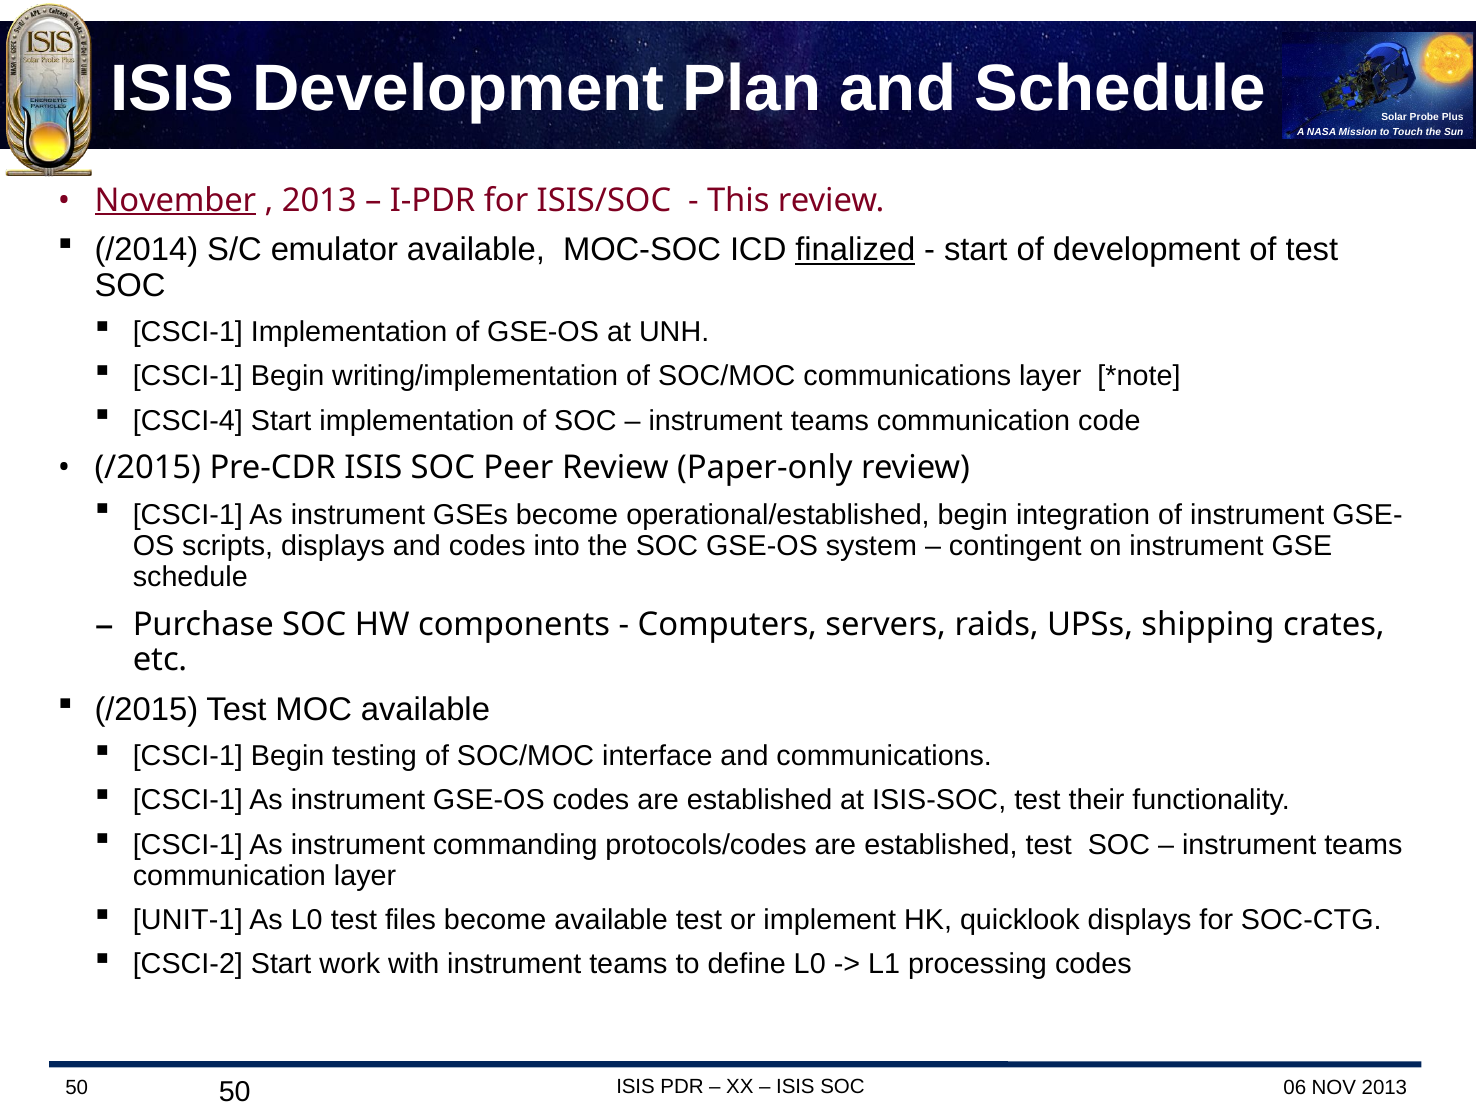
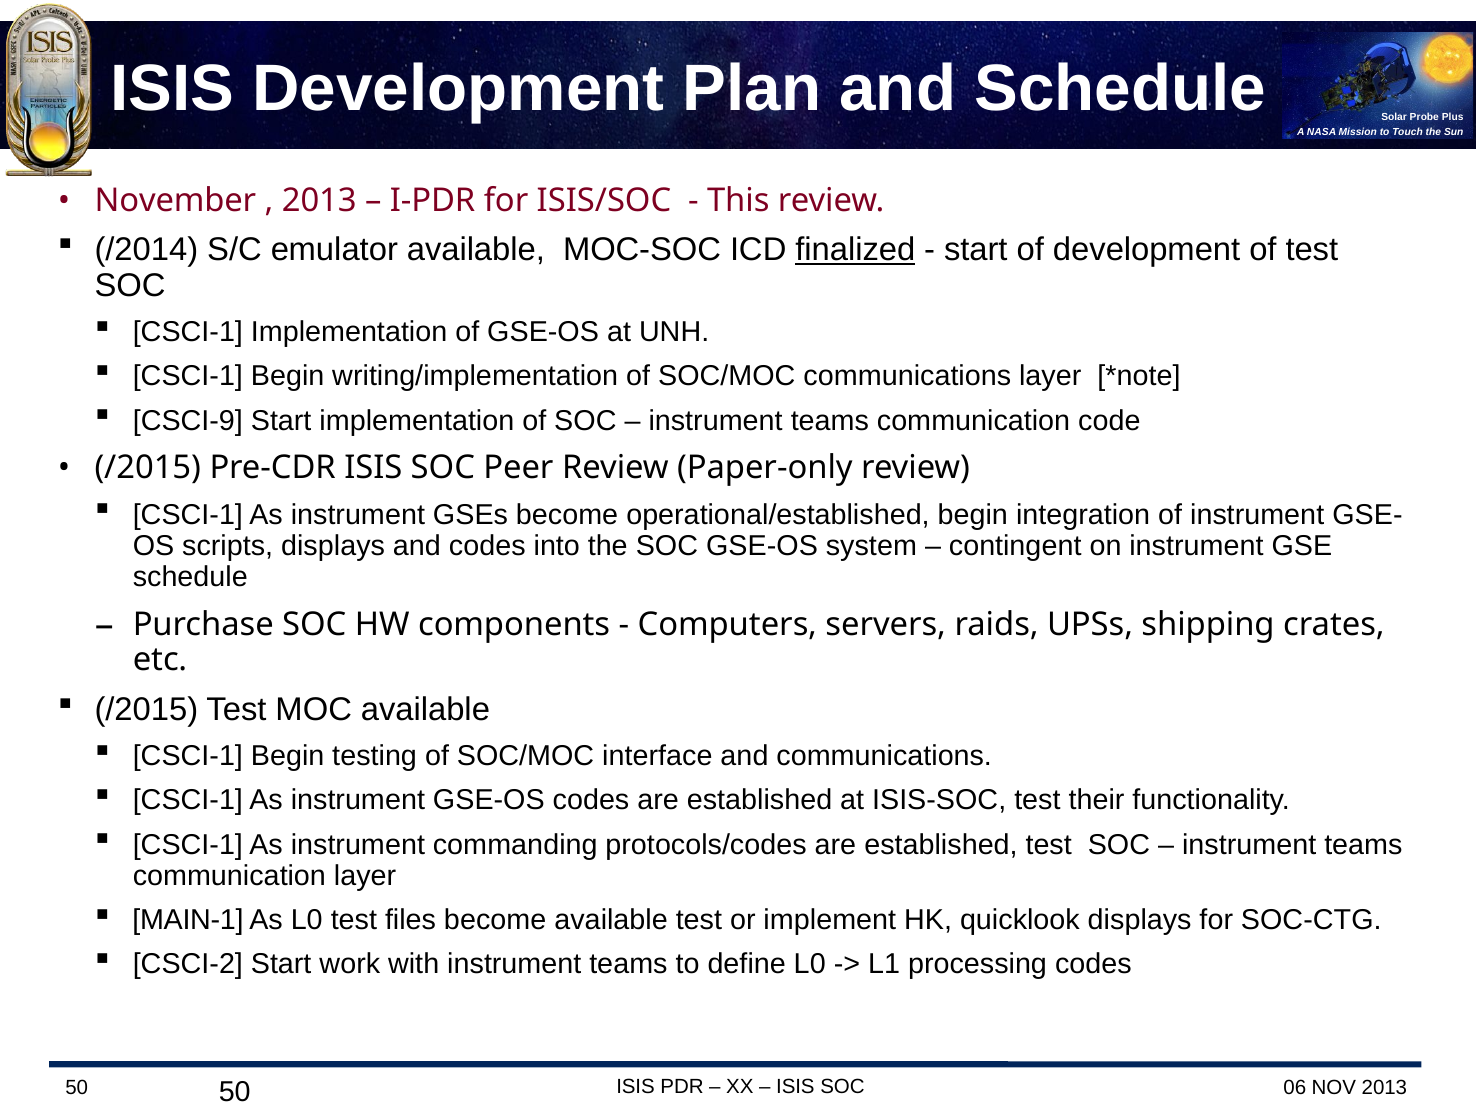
November underline: present -> none
CSCI-4: CSCI-4 -> CSCI-9
UNIT-1: UNIT-1 -> MAIN-1
